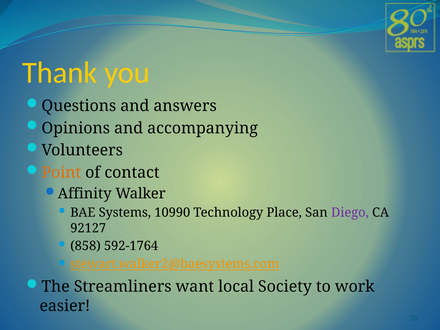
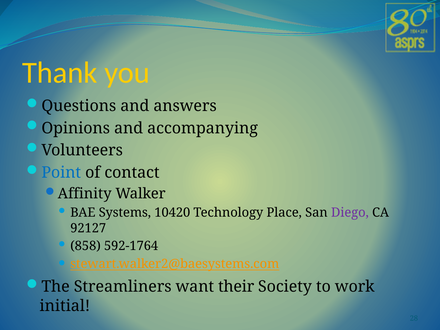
Point colour: orange -> blue
10990: 10990 -> 10420
local: local -> their
easier: easier -> initial
